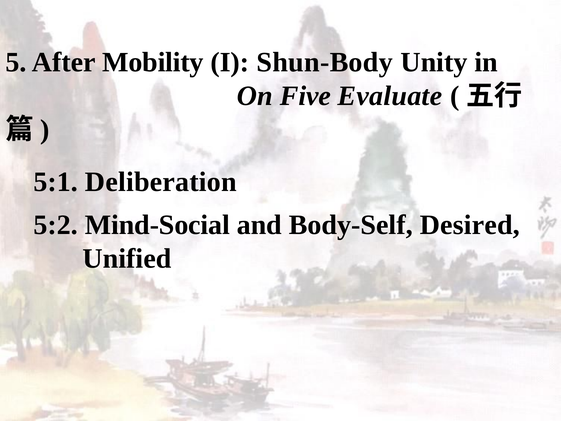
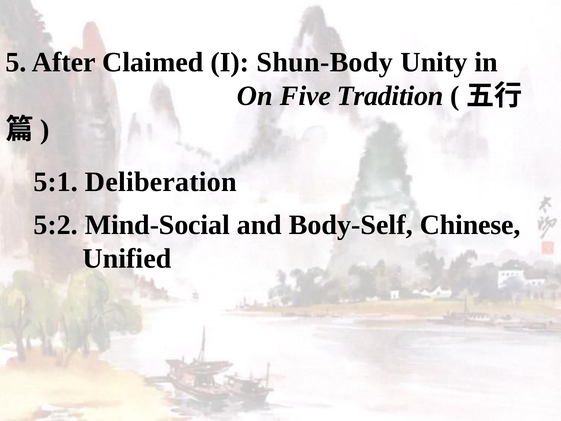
Mobility: Mobility -> Claimed
Evaluate: Evaluate -> Tradition
Desired: Desired -> Chinese
